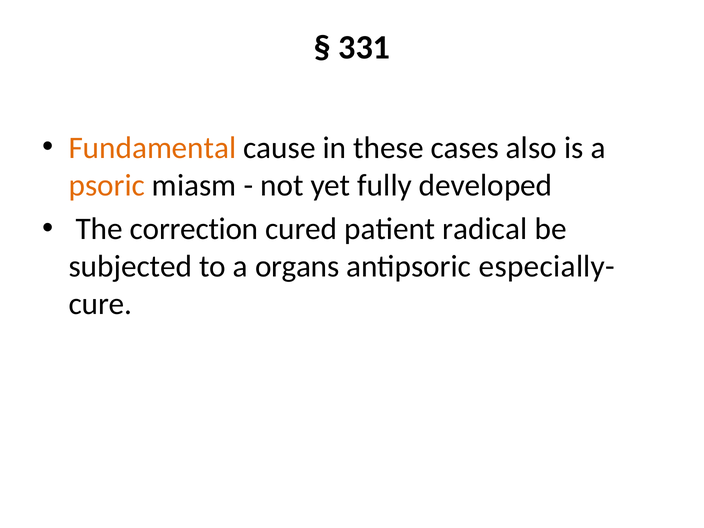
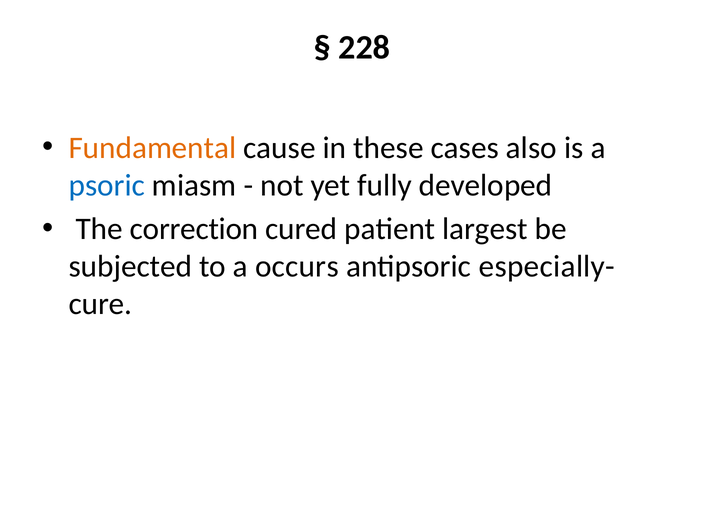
331: 331 -> 228
psoric colour: orange -> blue
radical: radical -> largest
organs: organs -> occurs
